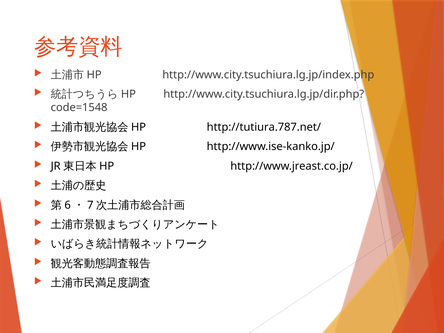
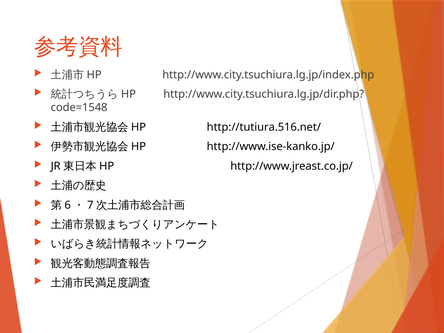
http://tutiura.787.net/: http://tutiura.787.net/ -> http://tutiura.516.net/
